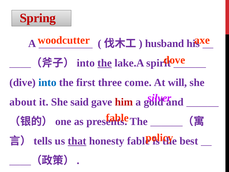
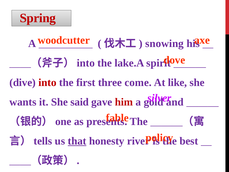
husband: husband -> snowing
the at (105, 63) underline: present -> none
into at (47, 82) colour: blue -> red
will: will -> like
about: about -> wants
honesty fable: fable -> river
